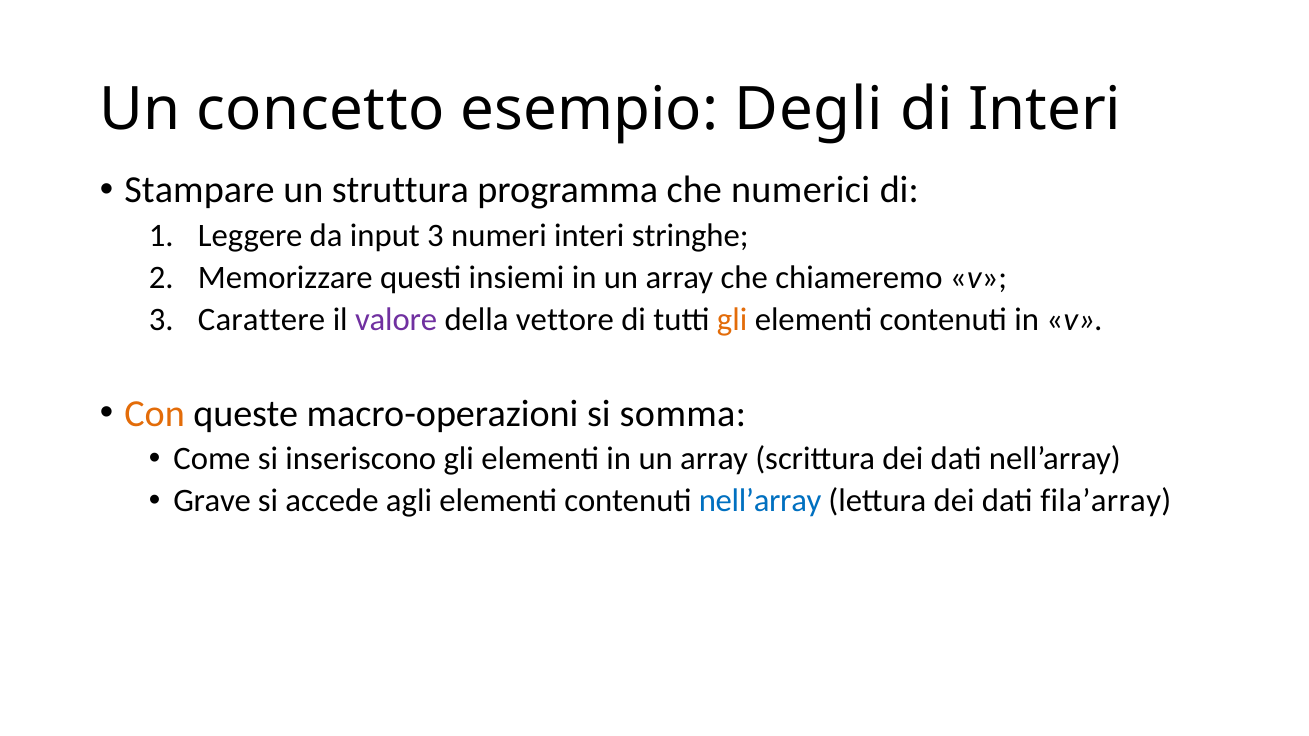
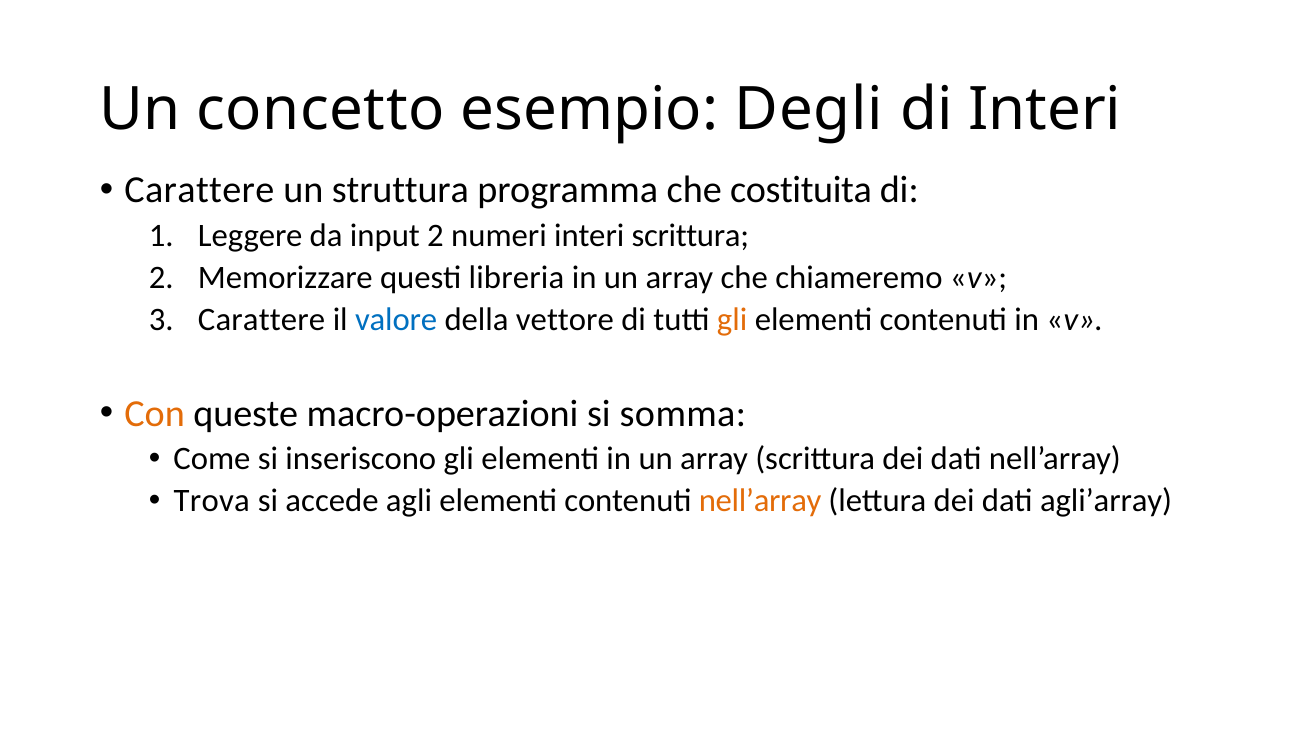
Stampare at (199, 190): Stampare -> Carattere
numerici: numerici -> costituita
input 3: 3 -> 2
interi stringhe: stringhe -> scrittura
insiemi: insiemi -> libreria
valore colour: purple -> blue
Grave: Grave -> Trova
nell’array at (760, 501) colour: blue -> orange
fila’array: fila’array -> agli’array
